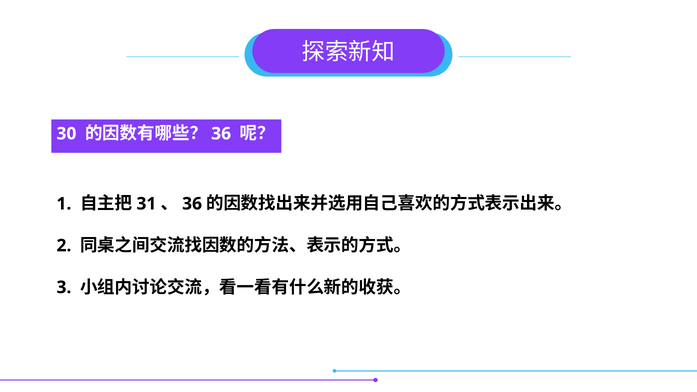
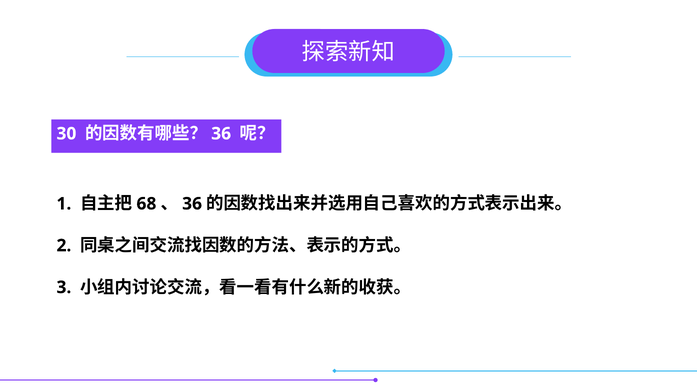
31: 31 -> 68
